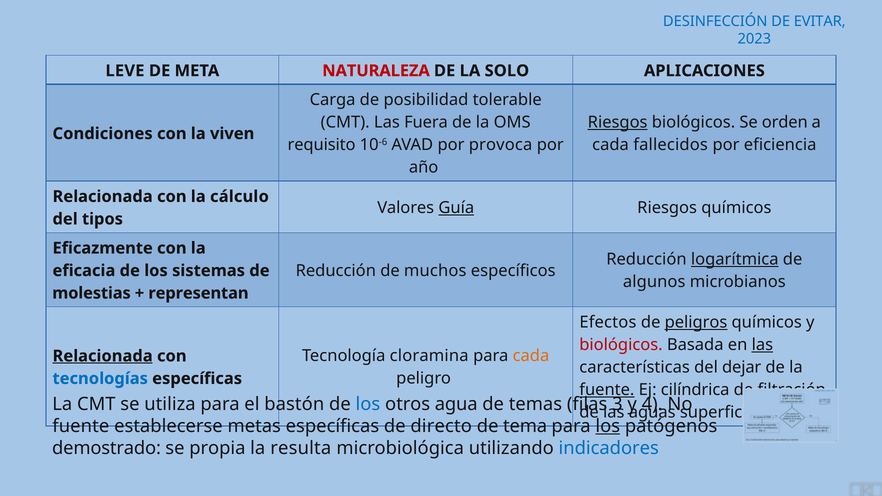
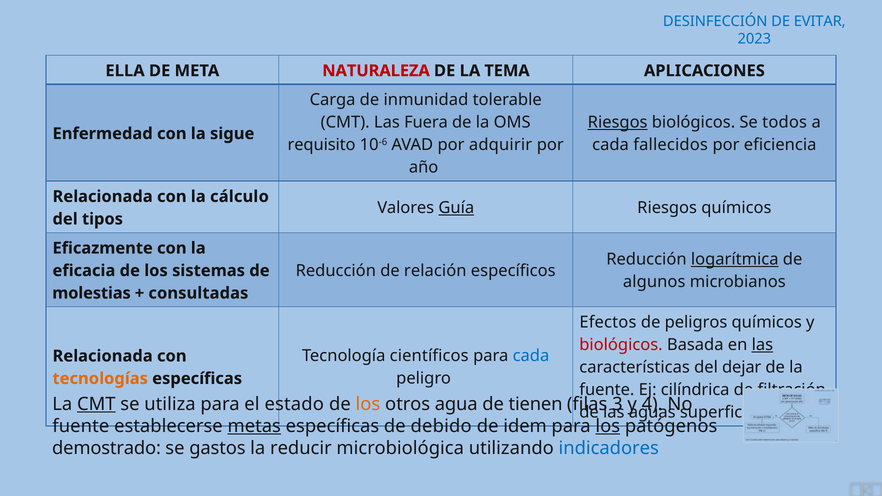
LEVE: LEVE -> ELLA
SOLO: SOLO -> TEMA
posibilidad: posibilidad -> inmunidad
orden: orden -> todos
Condiciones: Condiciones -> Enfermedad
viven: viven -> sigue
provoca: provoca -> adquirir
muchos: muchos -> relación
representan: representan -> consultadas
peligros underline: present -> none
cloramina: cloramina -> científicos
cada at (531, 356) colour: orange -> blue
Relacionada at (103, 356) underline: present -> none
tecnologías colour: blue -> orange
fuente at (607, 390) underline: present -> none
CMT at (96, 404) underline: none -> present
bastón: bastón -> estado
los at (368, 404) colour: blue -> orange
temas: temas -> tienen
metas underline: none -> present
directo: directo -> debido
tema: tema -> idem
propia: propia -> gastos
resulta: resulta -> reducir
